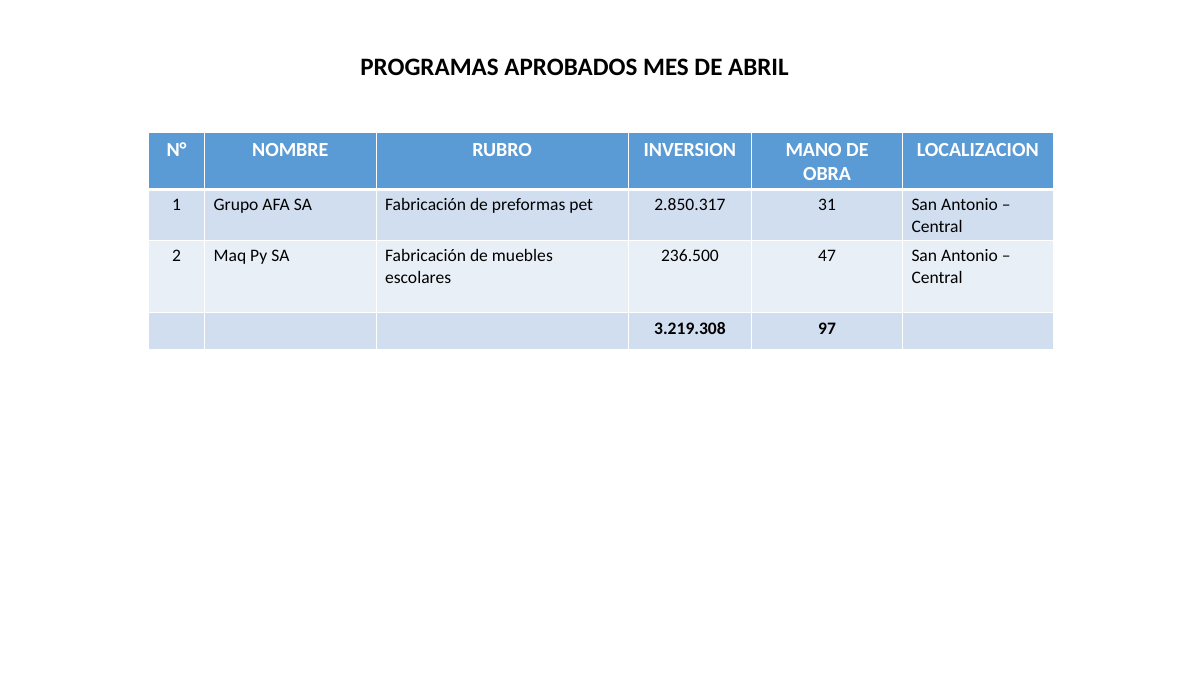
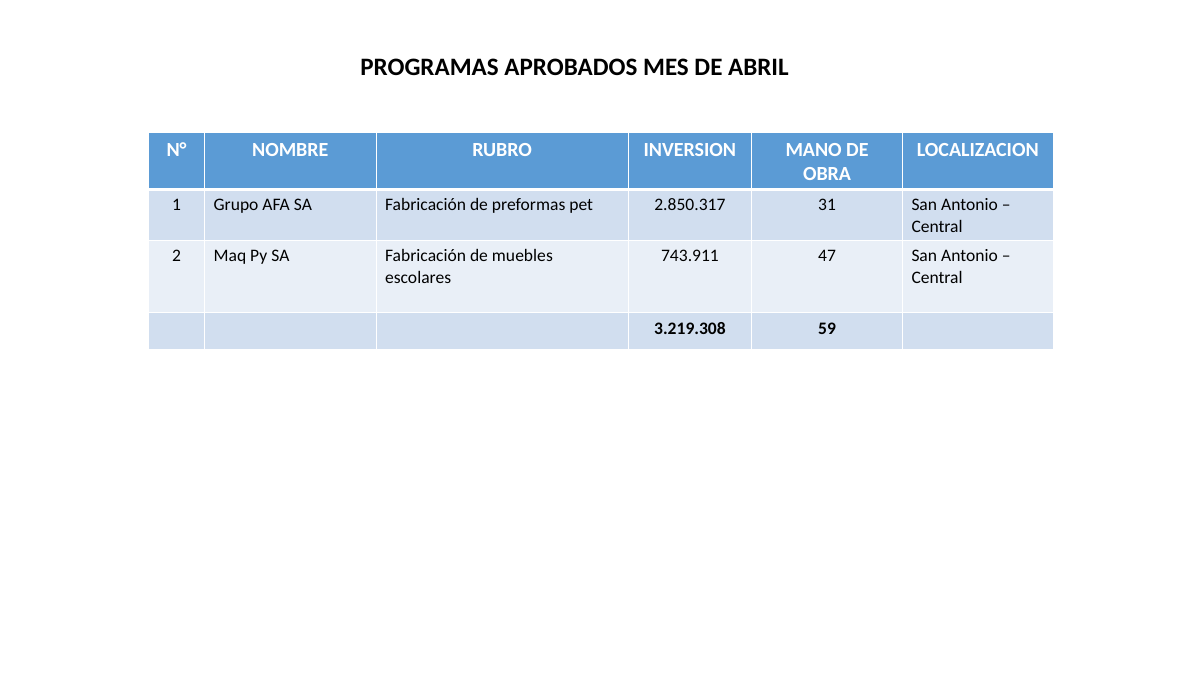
236.500: 236.500 -> 743.911
97: 97 -> 59
